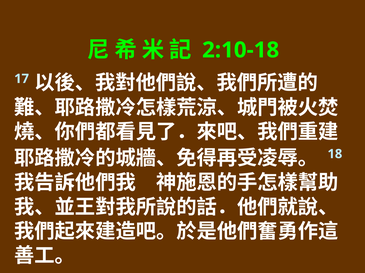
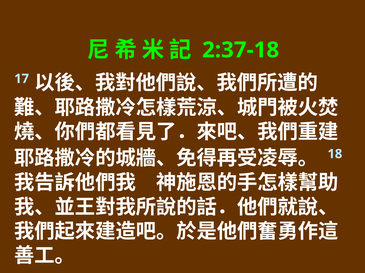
2:10-18: 2:10-18 -> 2:37-18
